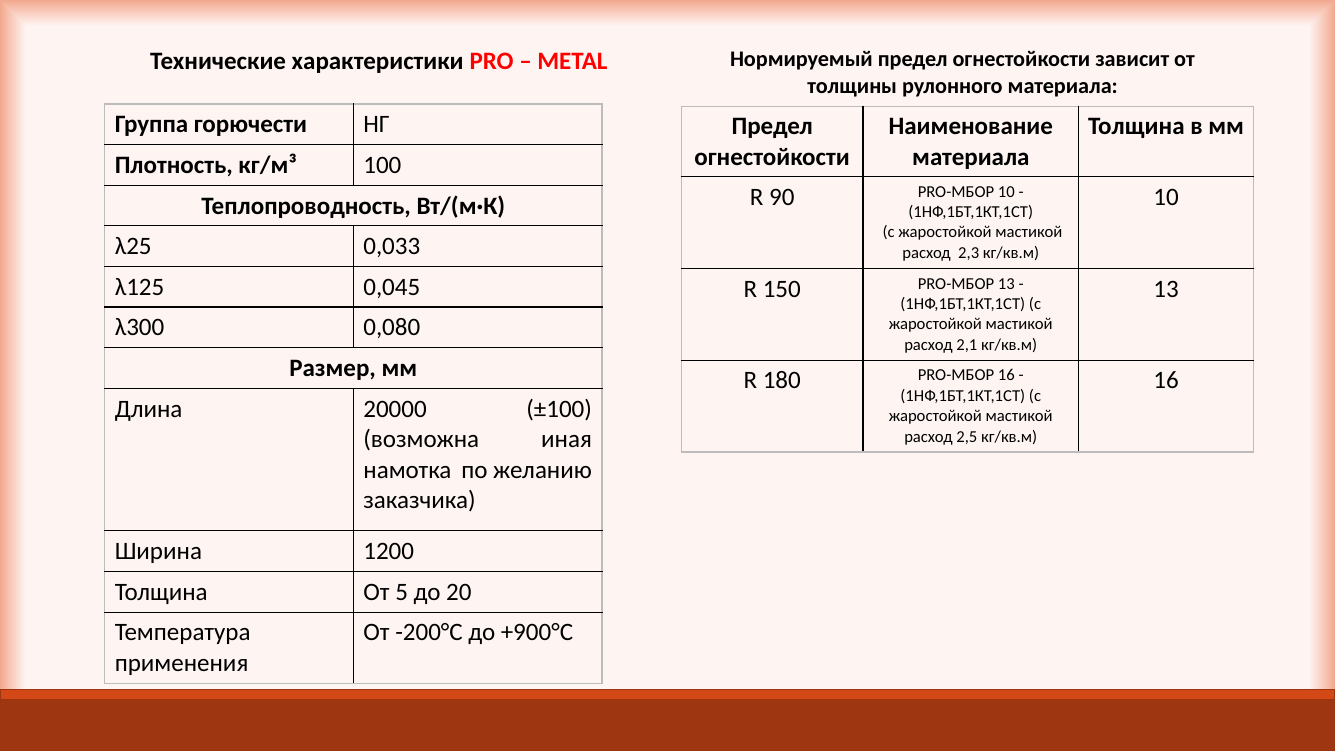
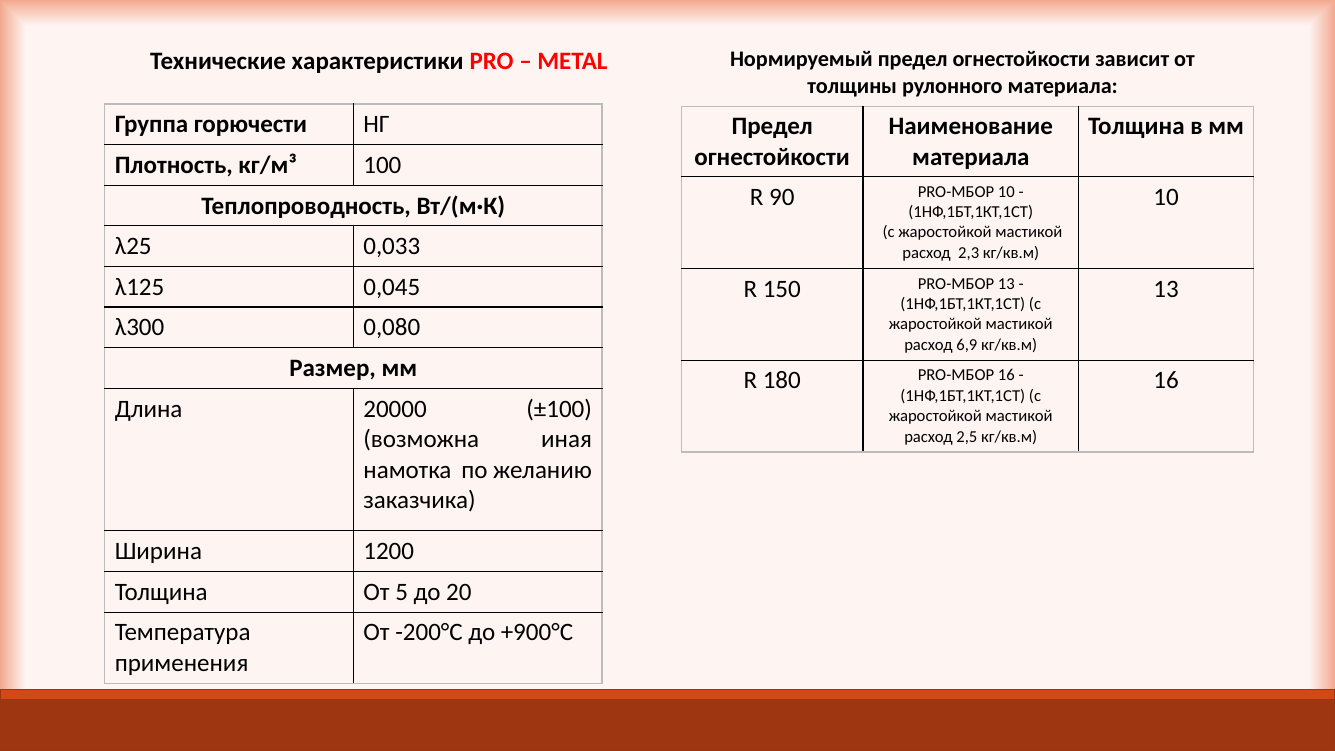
2,1: 2,1 -> 6,9
